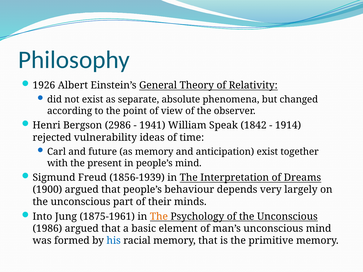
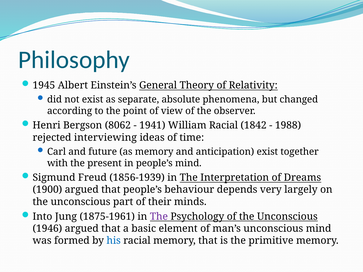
1926: 1926 -> 1945
2986: 2986 -> 8062
William Speak: Speak -> Racial
1914: 1914 -> 1988
vulnerability: vulnerability -> interviewing
The at (159, 217) colour: orange -> purple
1986: 1986 -> 1946
